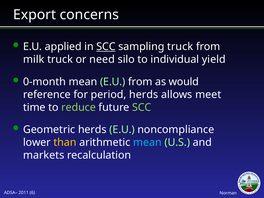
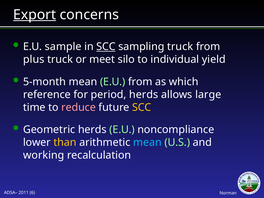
Export underline: none -> present
applied: applied -> sample
milk: milk -> plus
need: need -> meet
0-month: 0-month -> 5-month
would: would -> which
meet: meet -> large
reduce colour: light green -> pink
SCC at (142, 107) colour: light green -> yellow
markets: markets -> working
